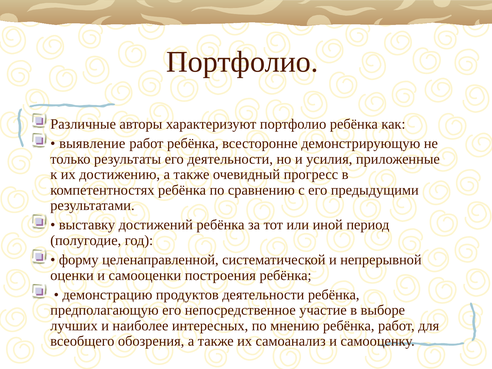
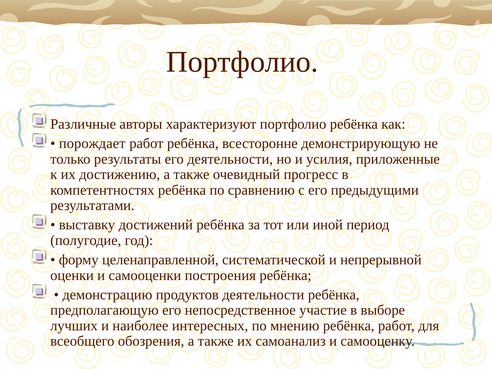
выявление: выявление -> порождает
